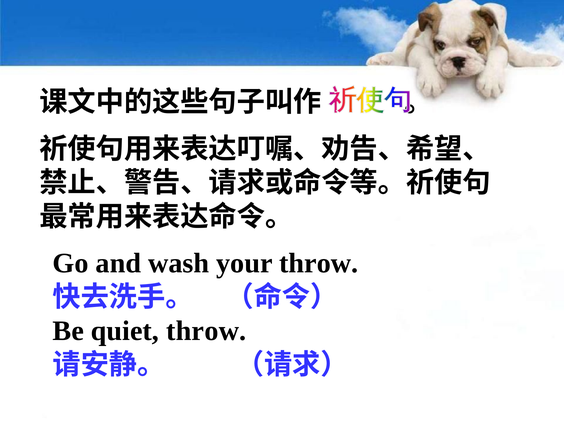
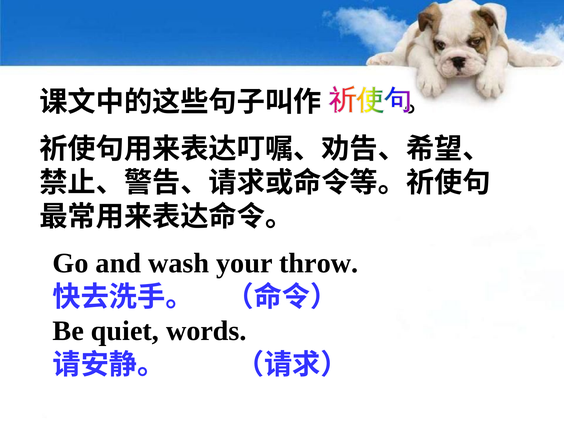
quiet throw: throw -> words
